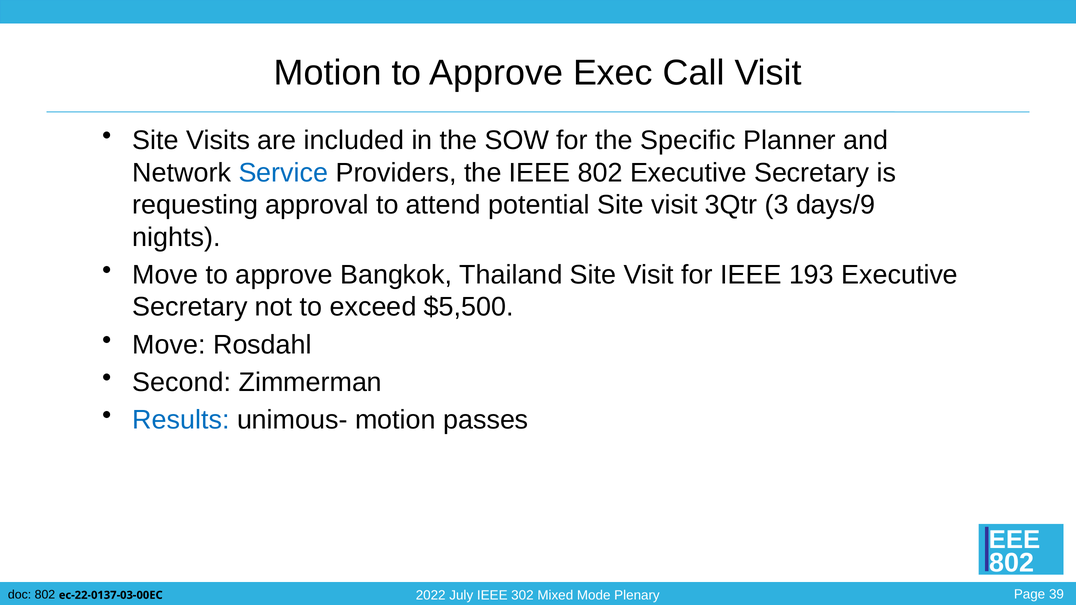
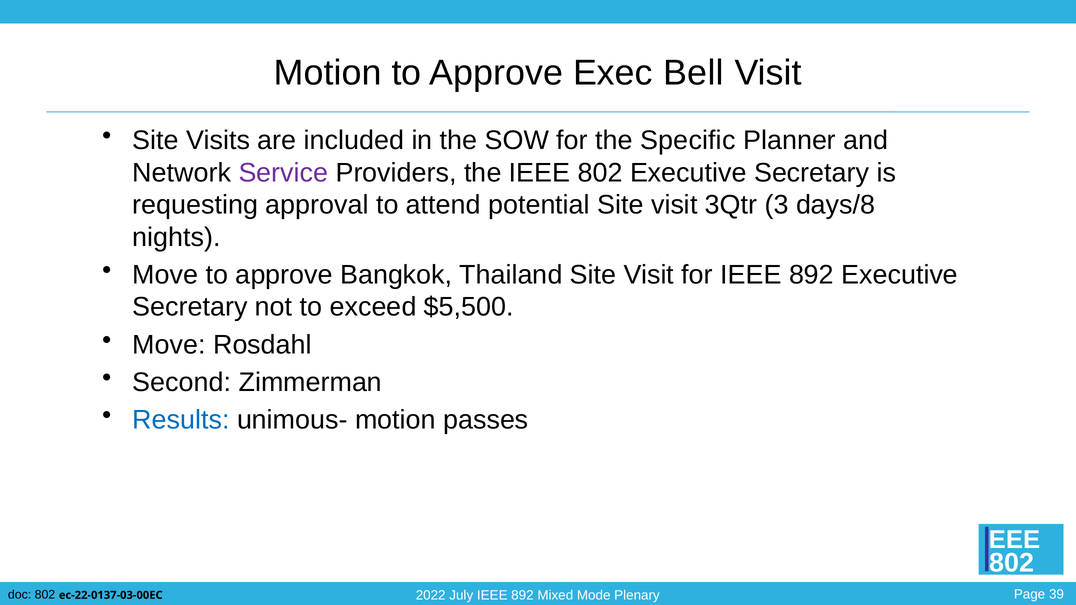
Call: Call -> Bell
Service colour: blue -> purple
days/9: days/9 -> days/8
for IEEE 193: 193 -> 892
302 at (522, 596): 302 -> 892
